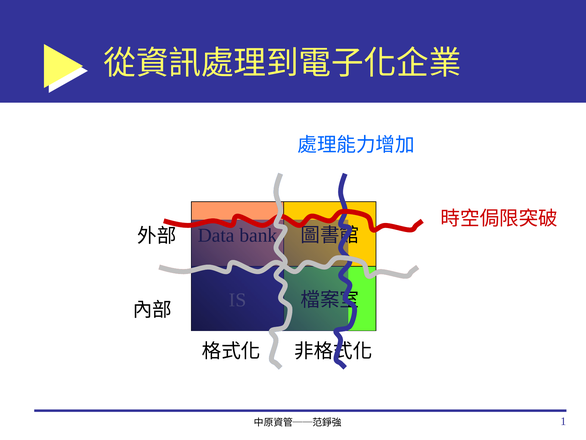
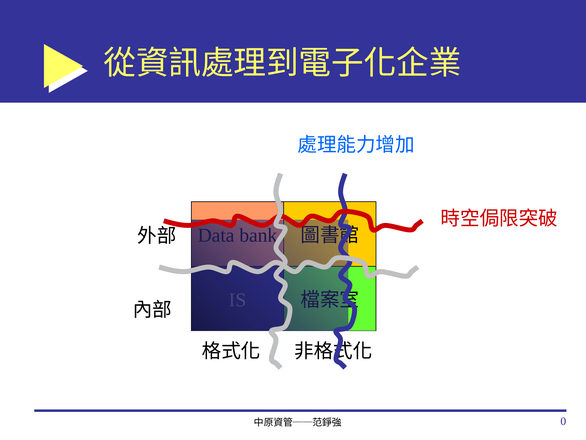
1: 1 -> 0
